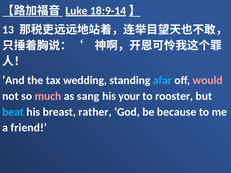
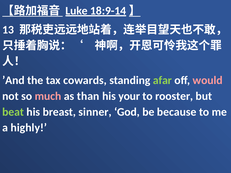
wedding: wedding -> cowards
afar colour: light blue -> light green
sang: sang -> than
beat colour: light blue -> light green
rather: rather -> sinner
friend: friend -> highly
